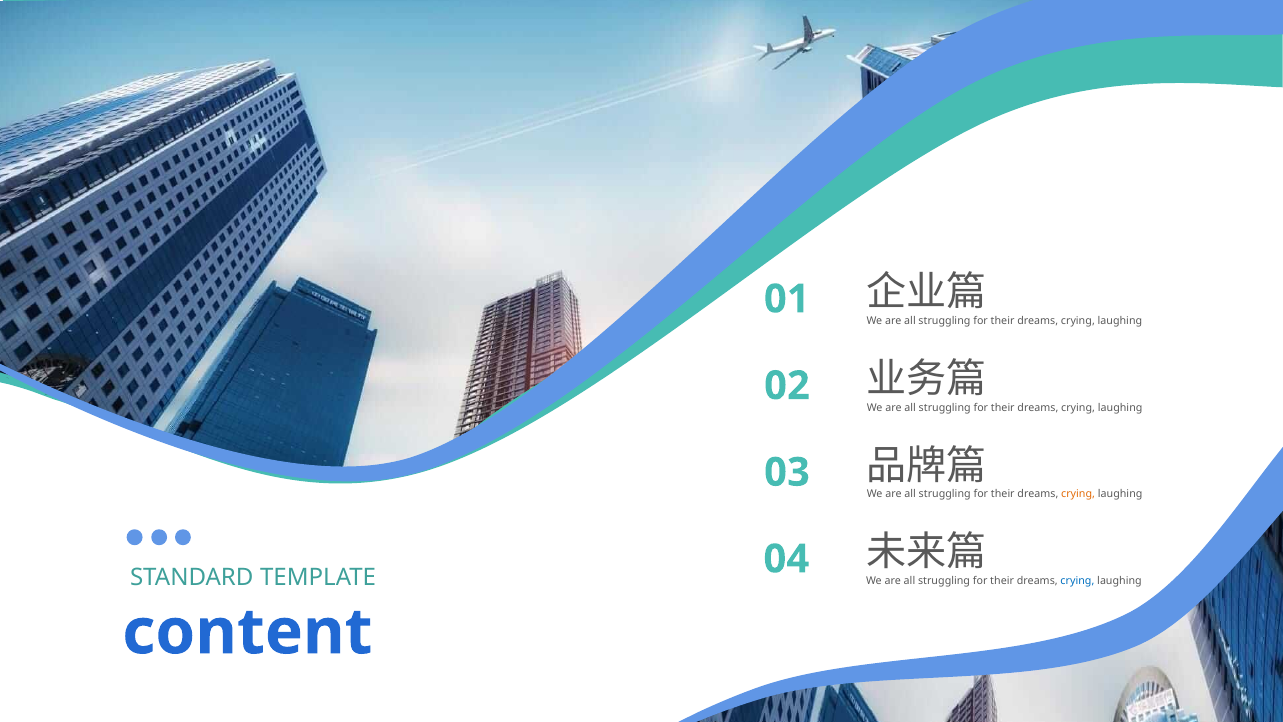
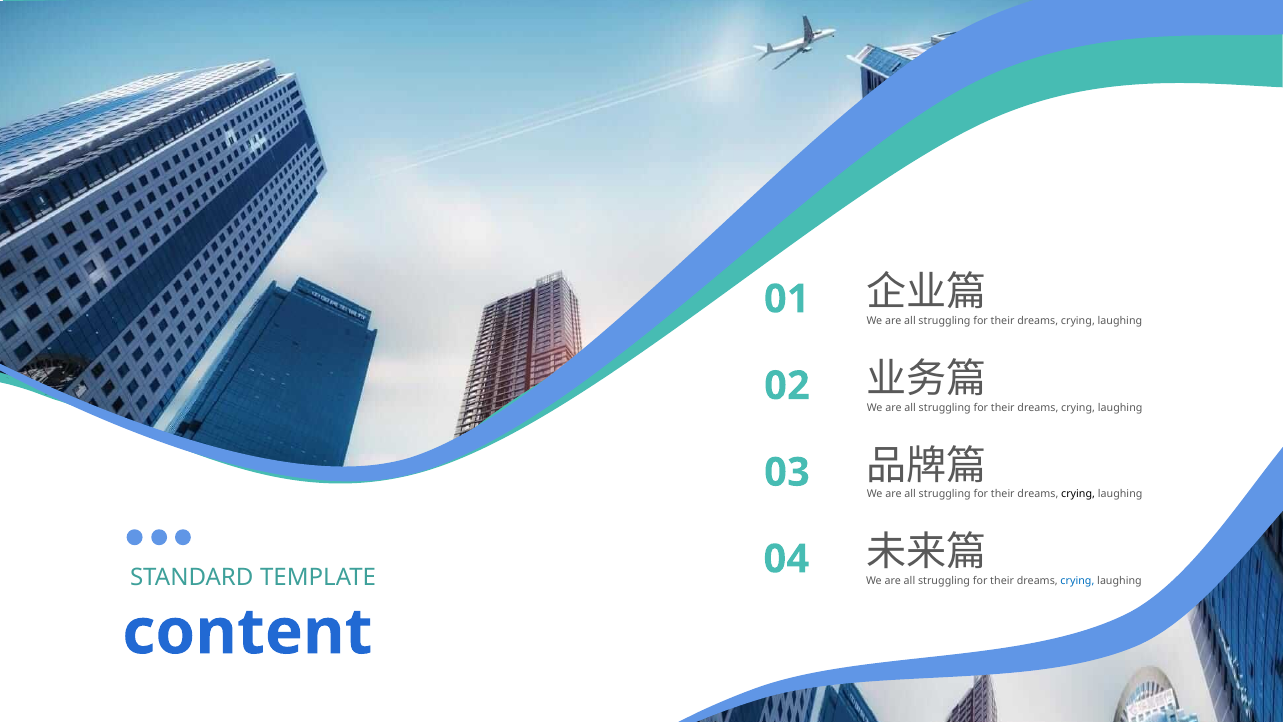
crying at (1078, 494) colour: orange -> black
